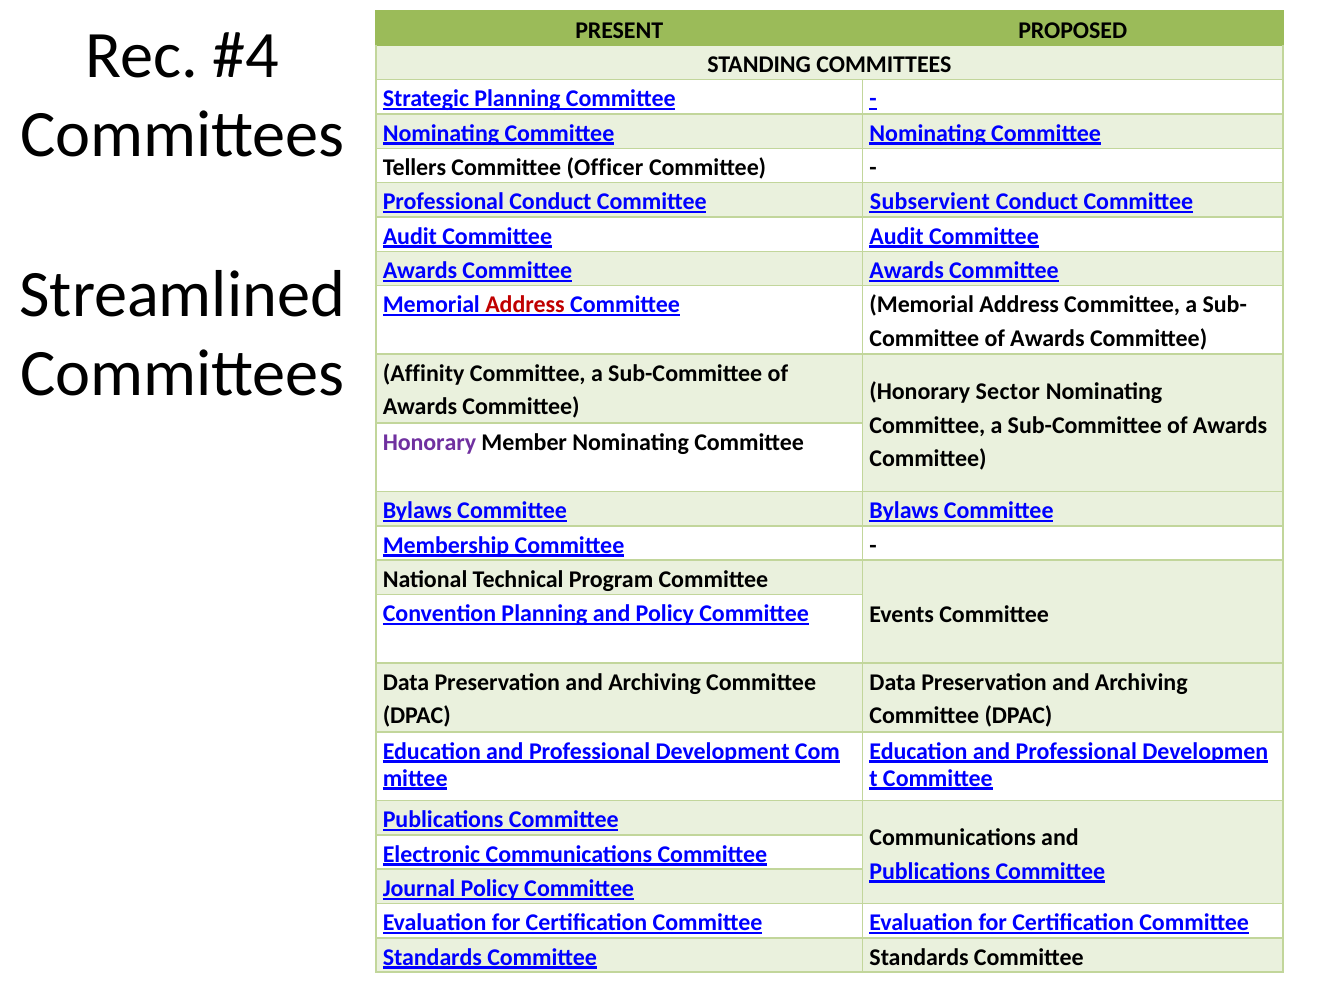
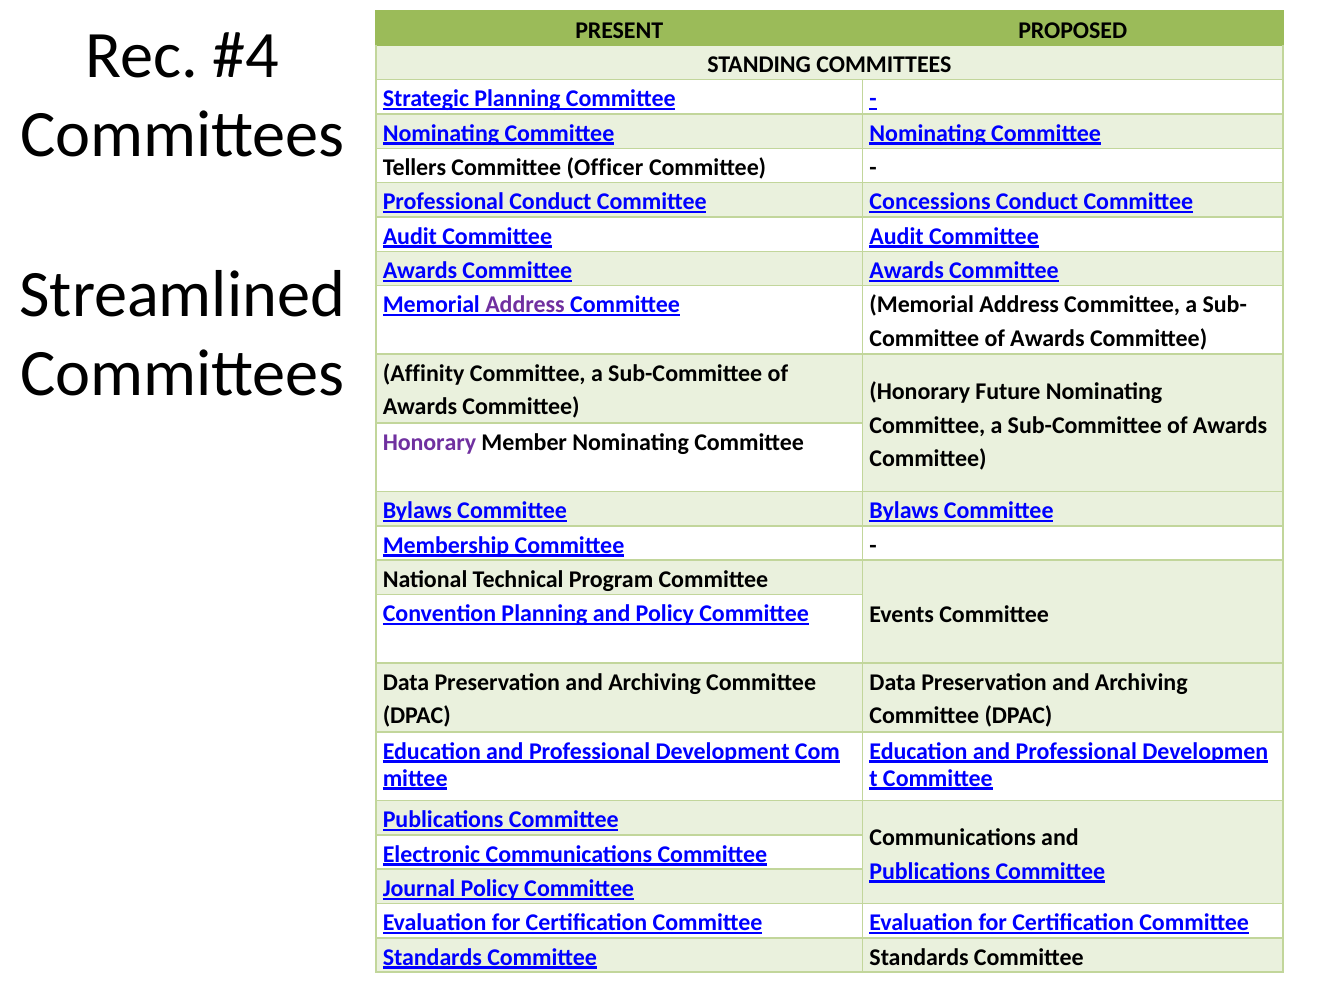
Subservient: Subservient -> Concessions
Address at (525, 305) colour: red -> purple
Sector: Sector -> Future
